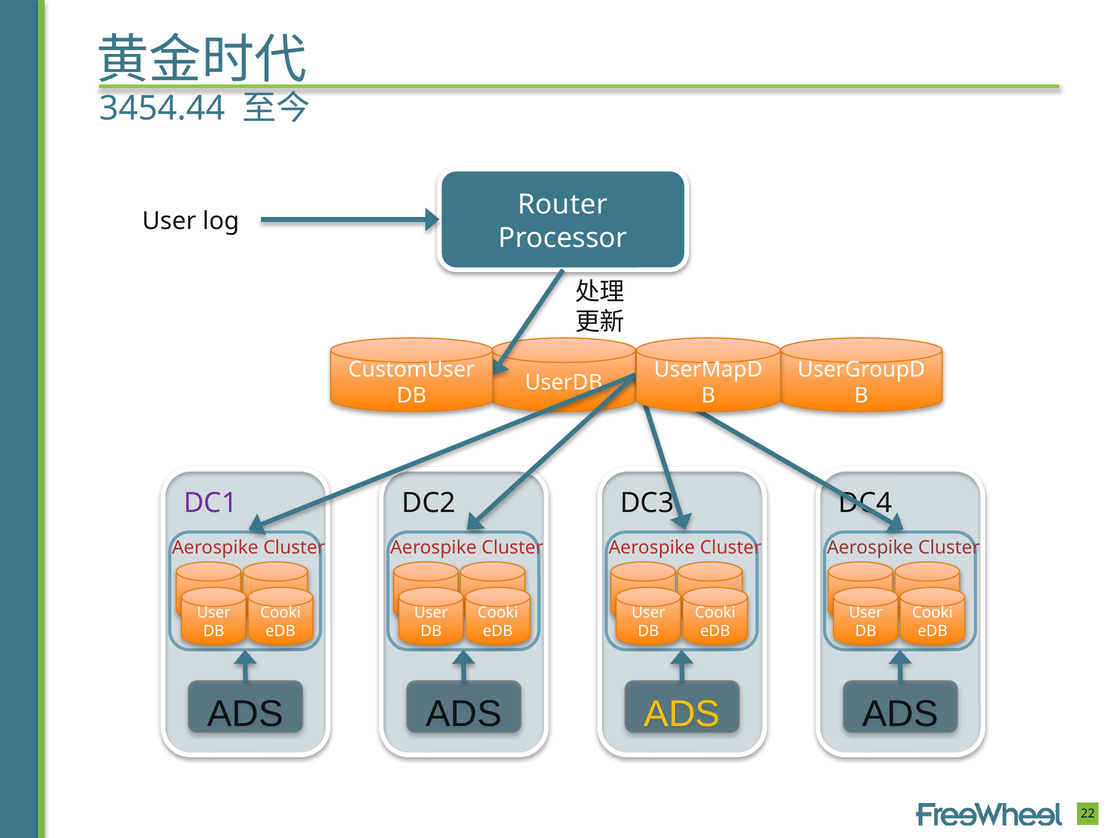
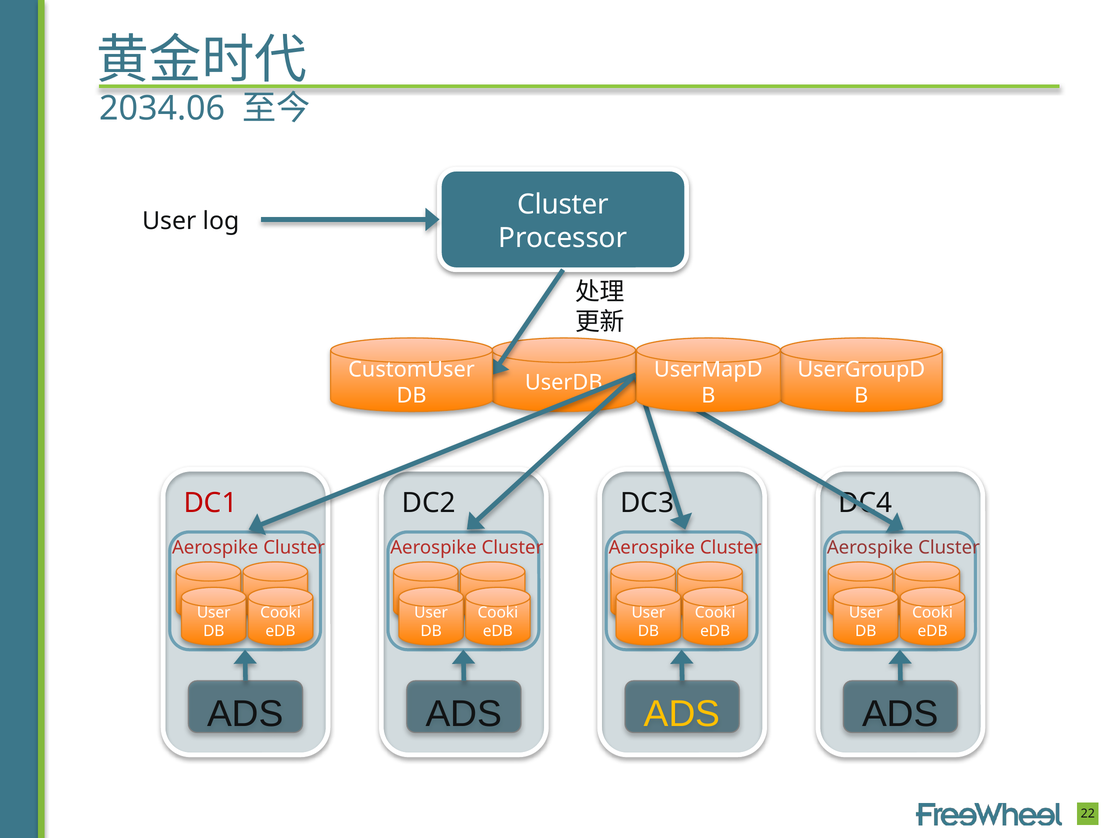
3454.44: 3454.44 -> 2034.06
Router at (563, 205): Router -> Cluster
DC1 colour: purple -> red
